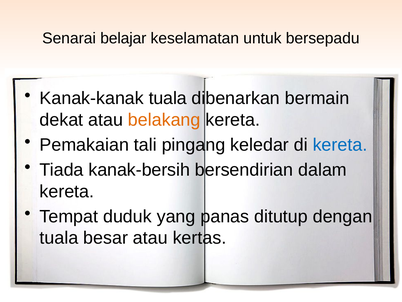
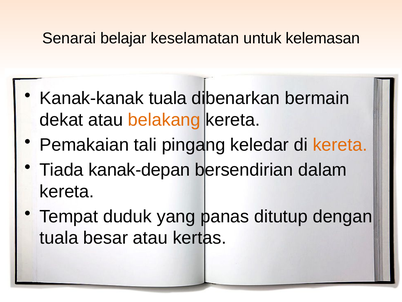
bersepadu: bersepadu -> kelemasan
kereta at (340, 145) colour: blue -> orange
kanak-bersih: kanak-bersih -> kanak-depan
